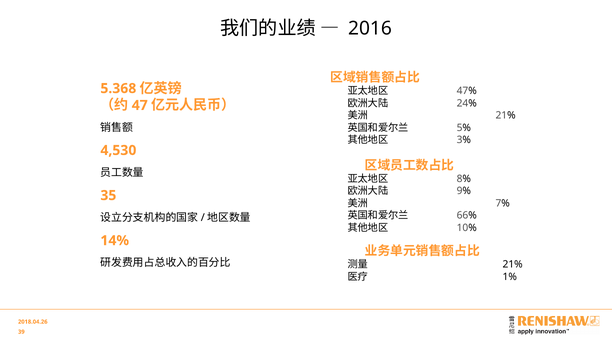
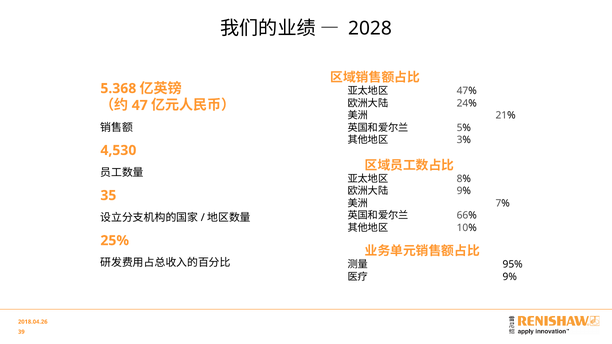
2016: 2016 -> 2028
14%: 14% -> 25%
21% at (513, 265): 21% -> 95%
1% at (510, 277): 1% -> 9%
